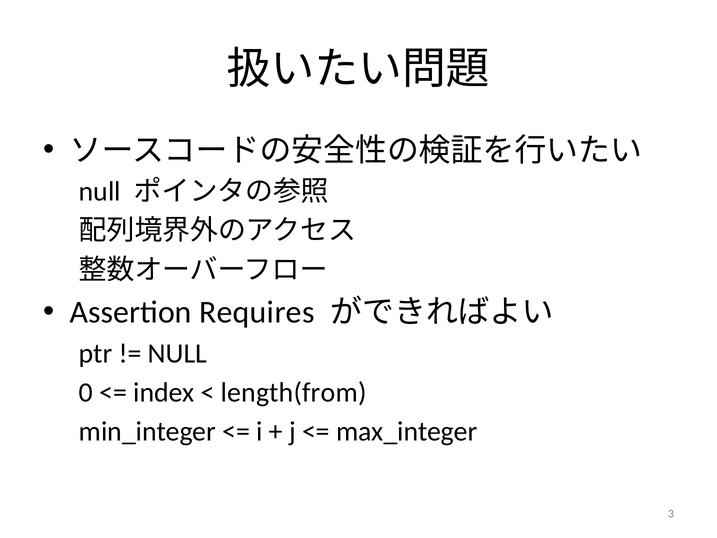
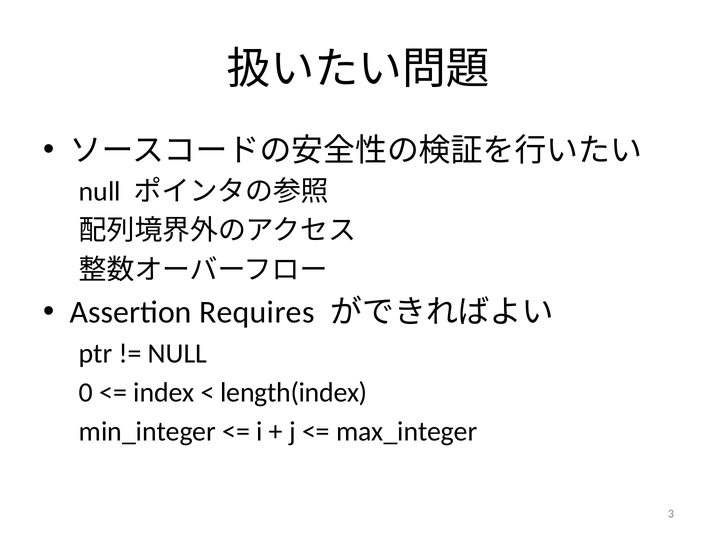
length(from: length(from -> length(index
